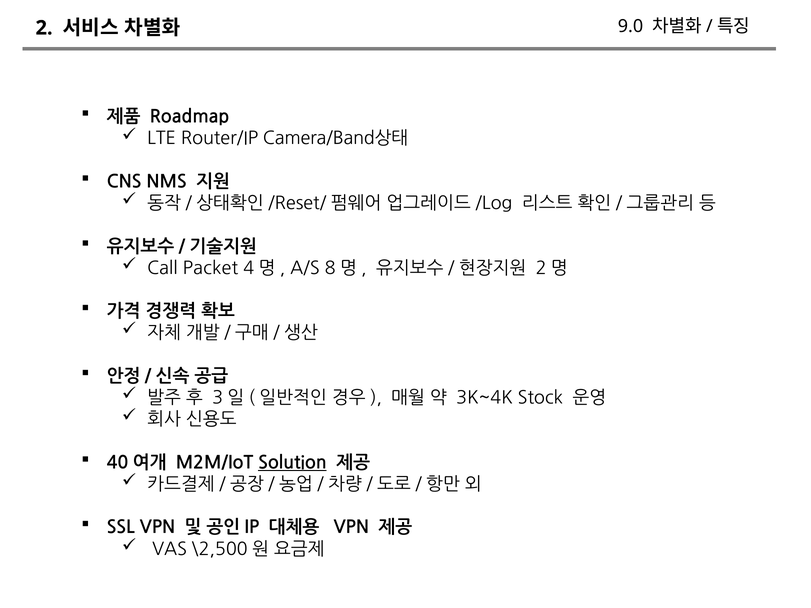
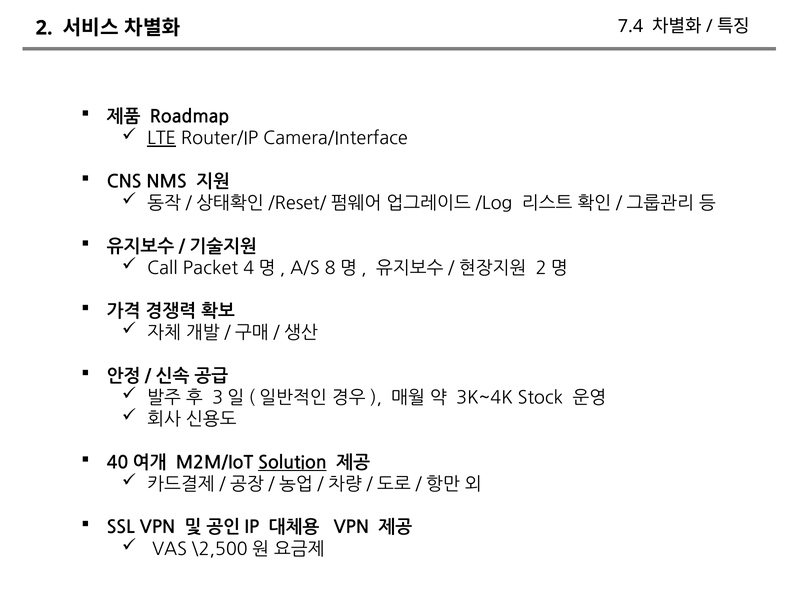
9.0: 9.0 -> 7.4
LTE underline: none -> present
Camera/Band상태: Camera/Band상태 -> Camera/Interface
